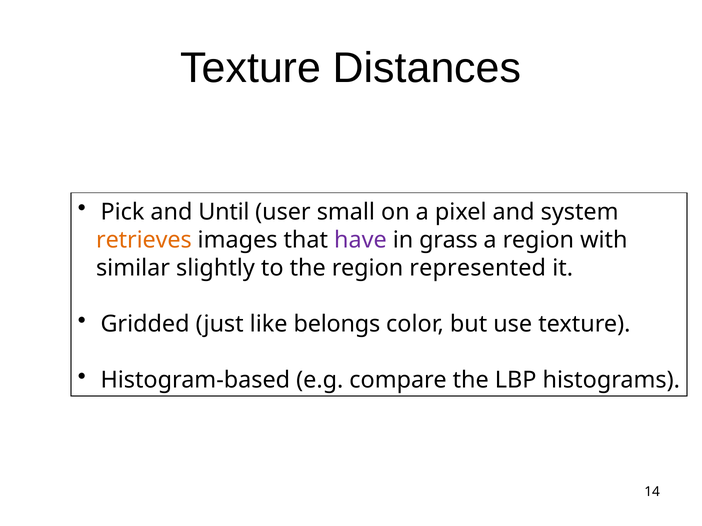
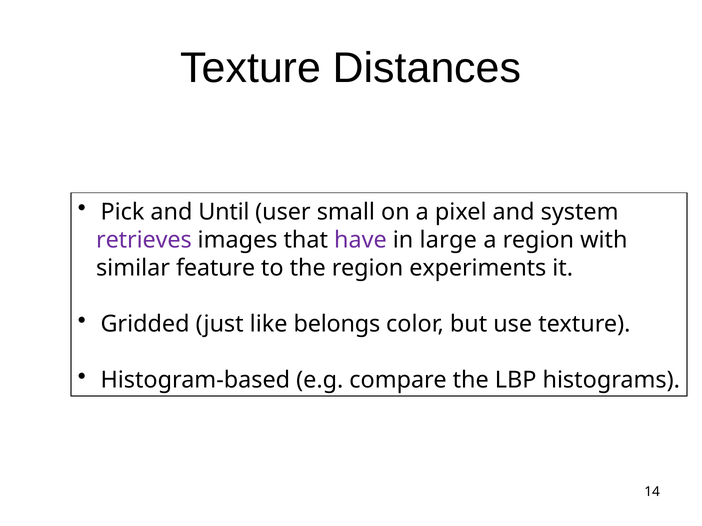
retrieves colour: orange -> purple
grass: grass -> large
slightly: slightly -> feature
represented: represented -> experiments
